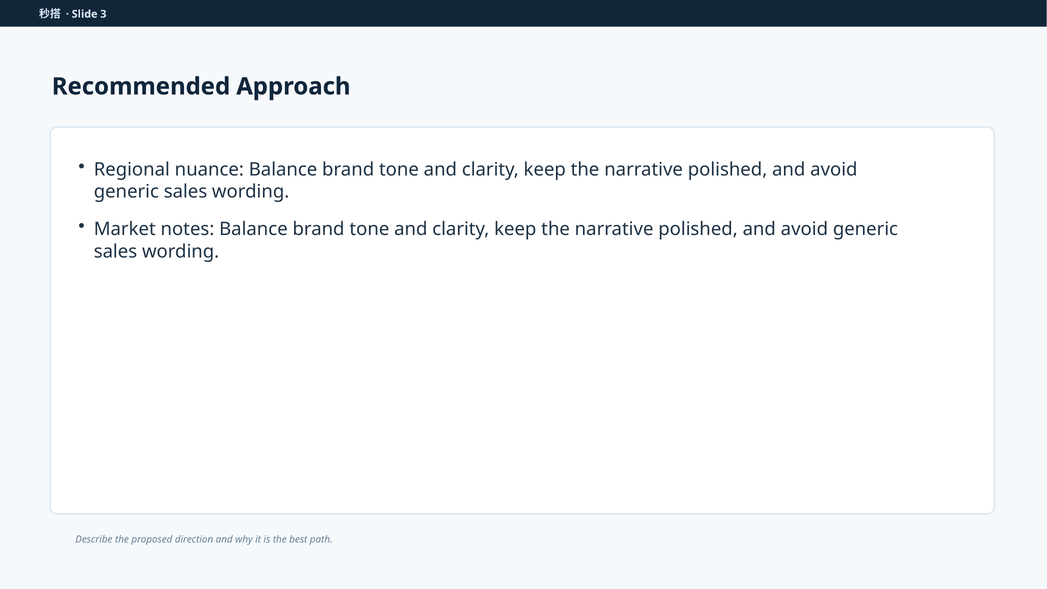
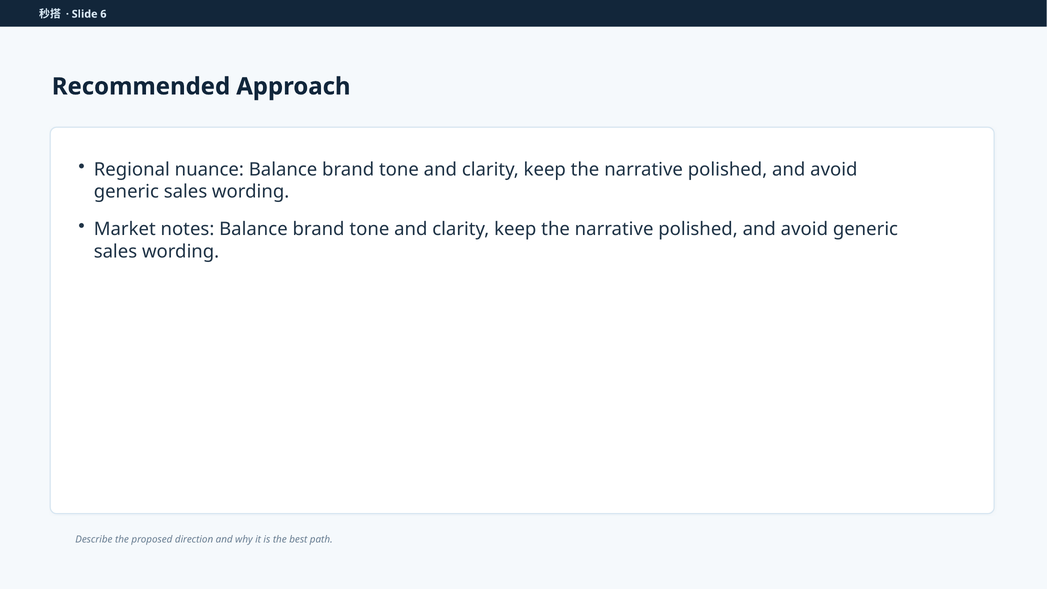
3: 3 -> 6
